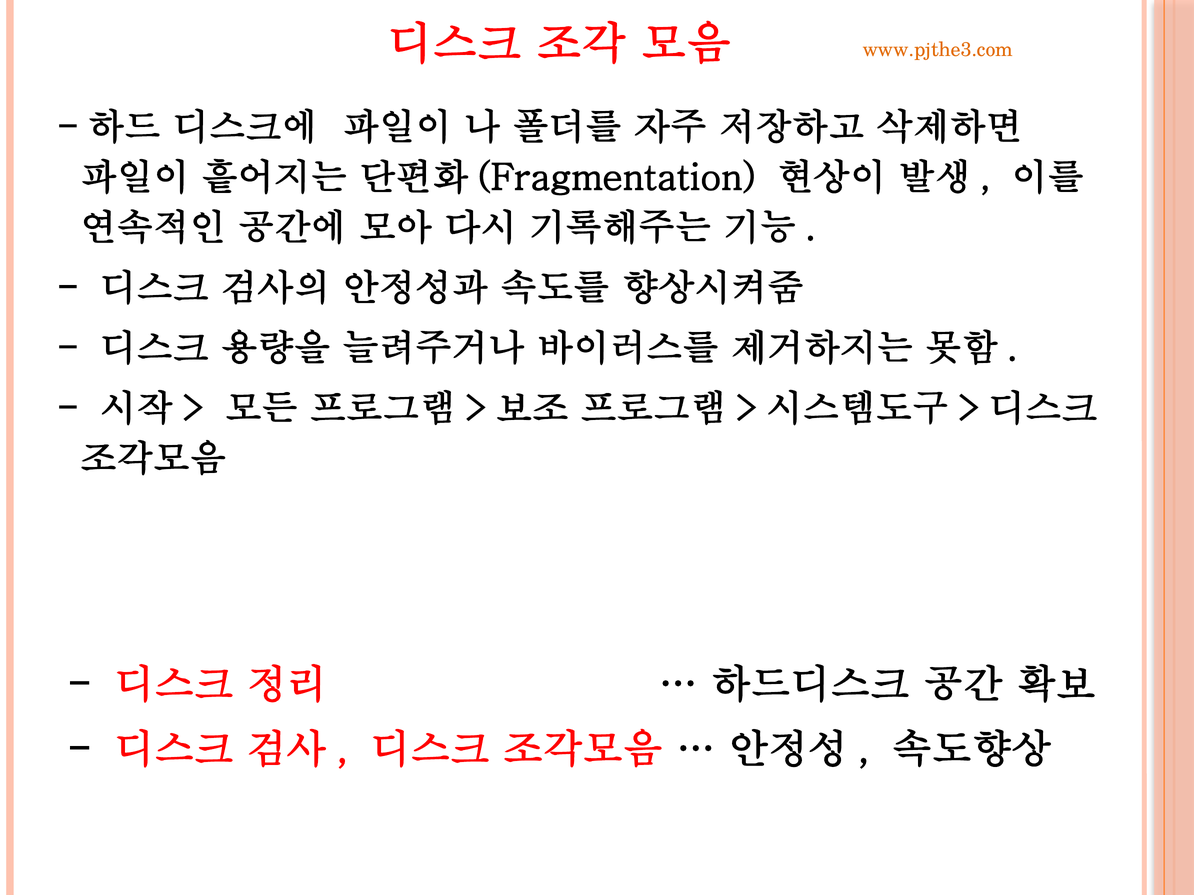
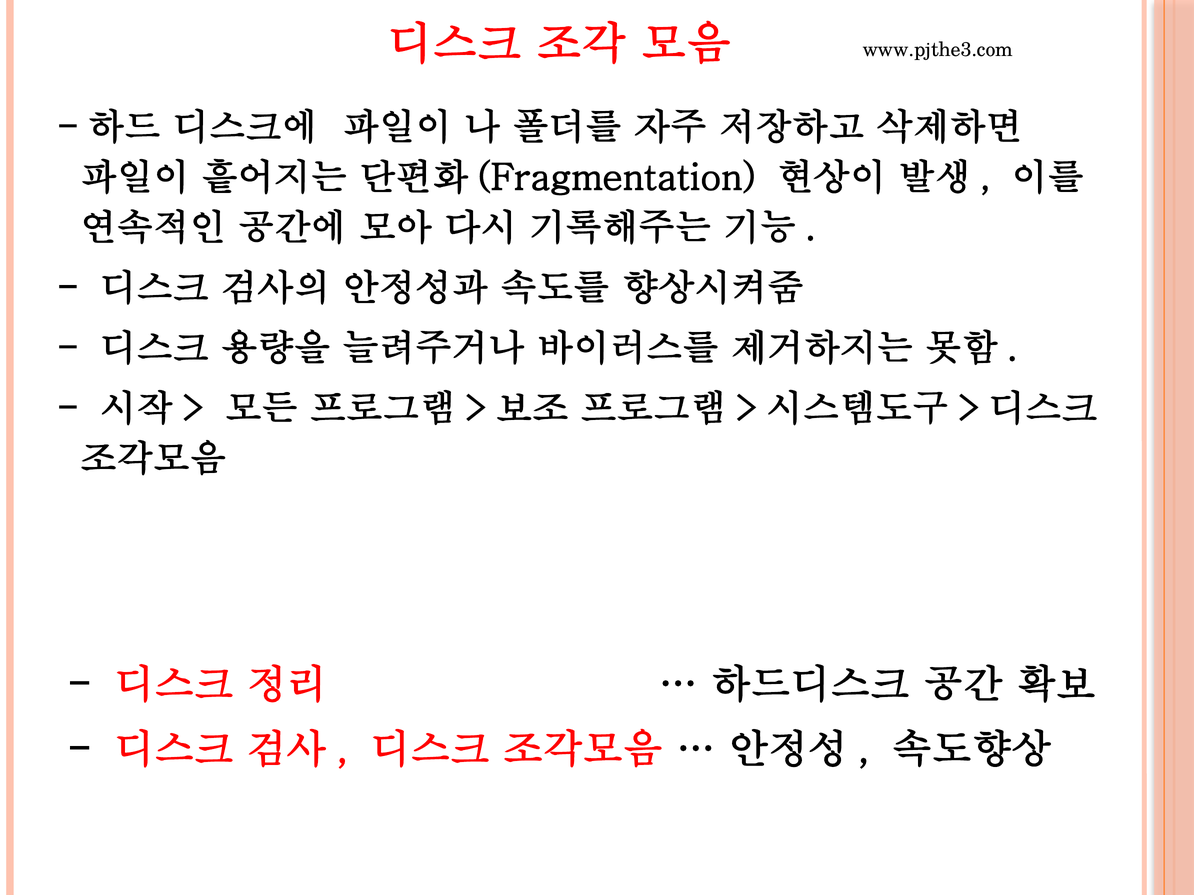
www.pjthe3.com colour: orange -> black
